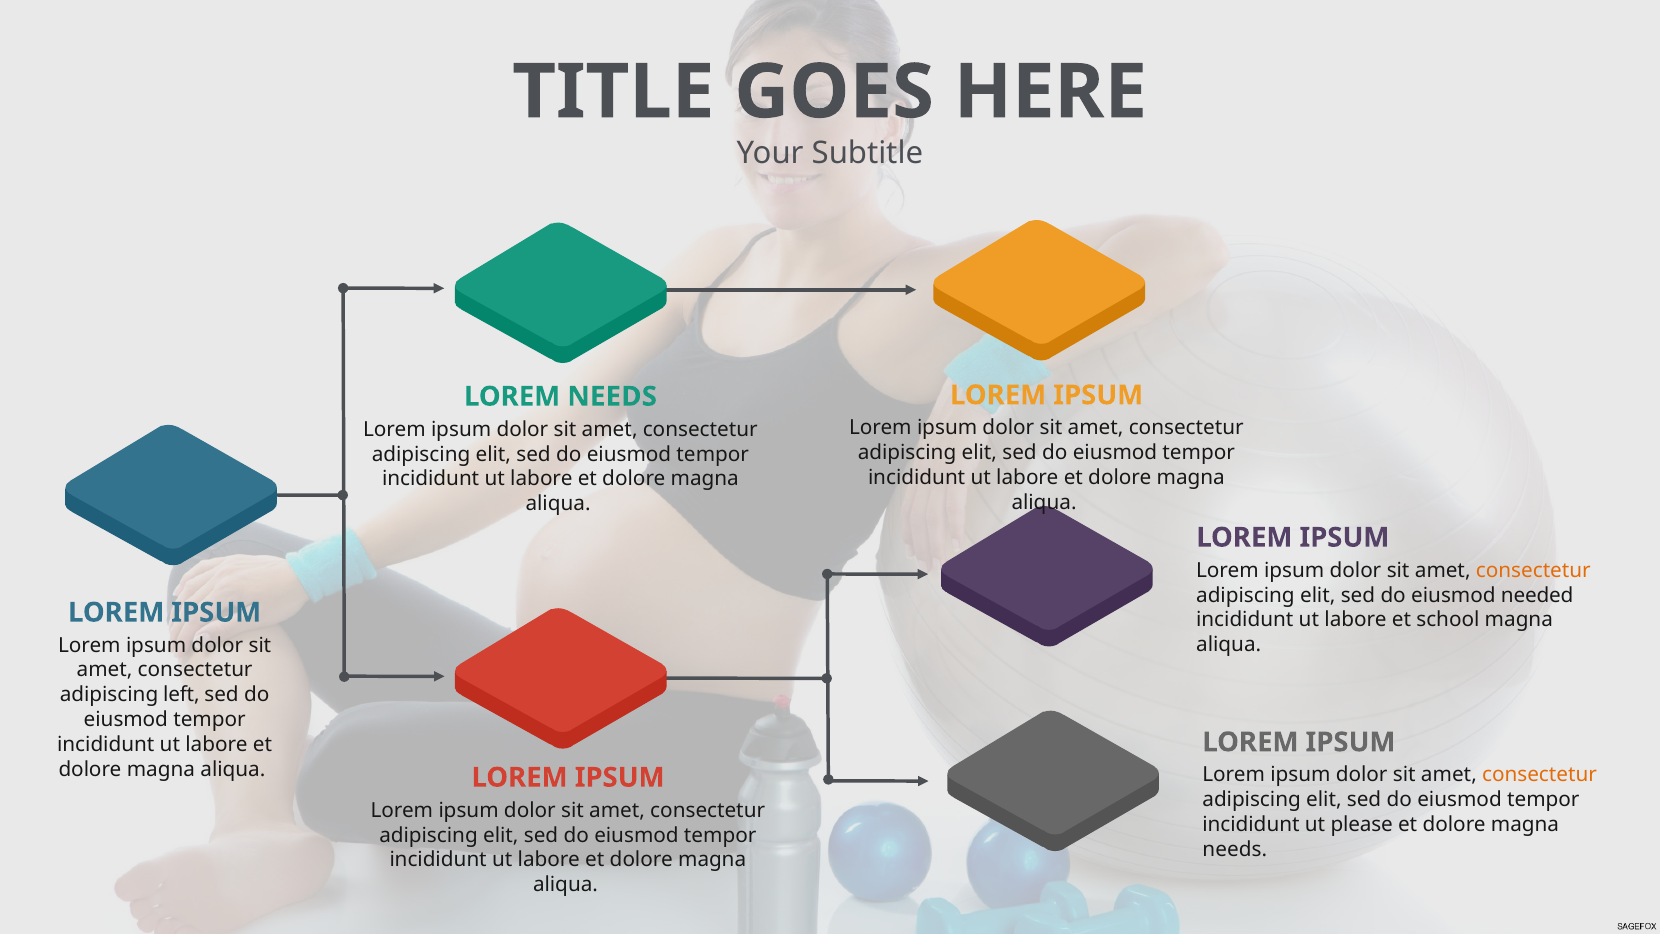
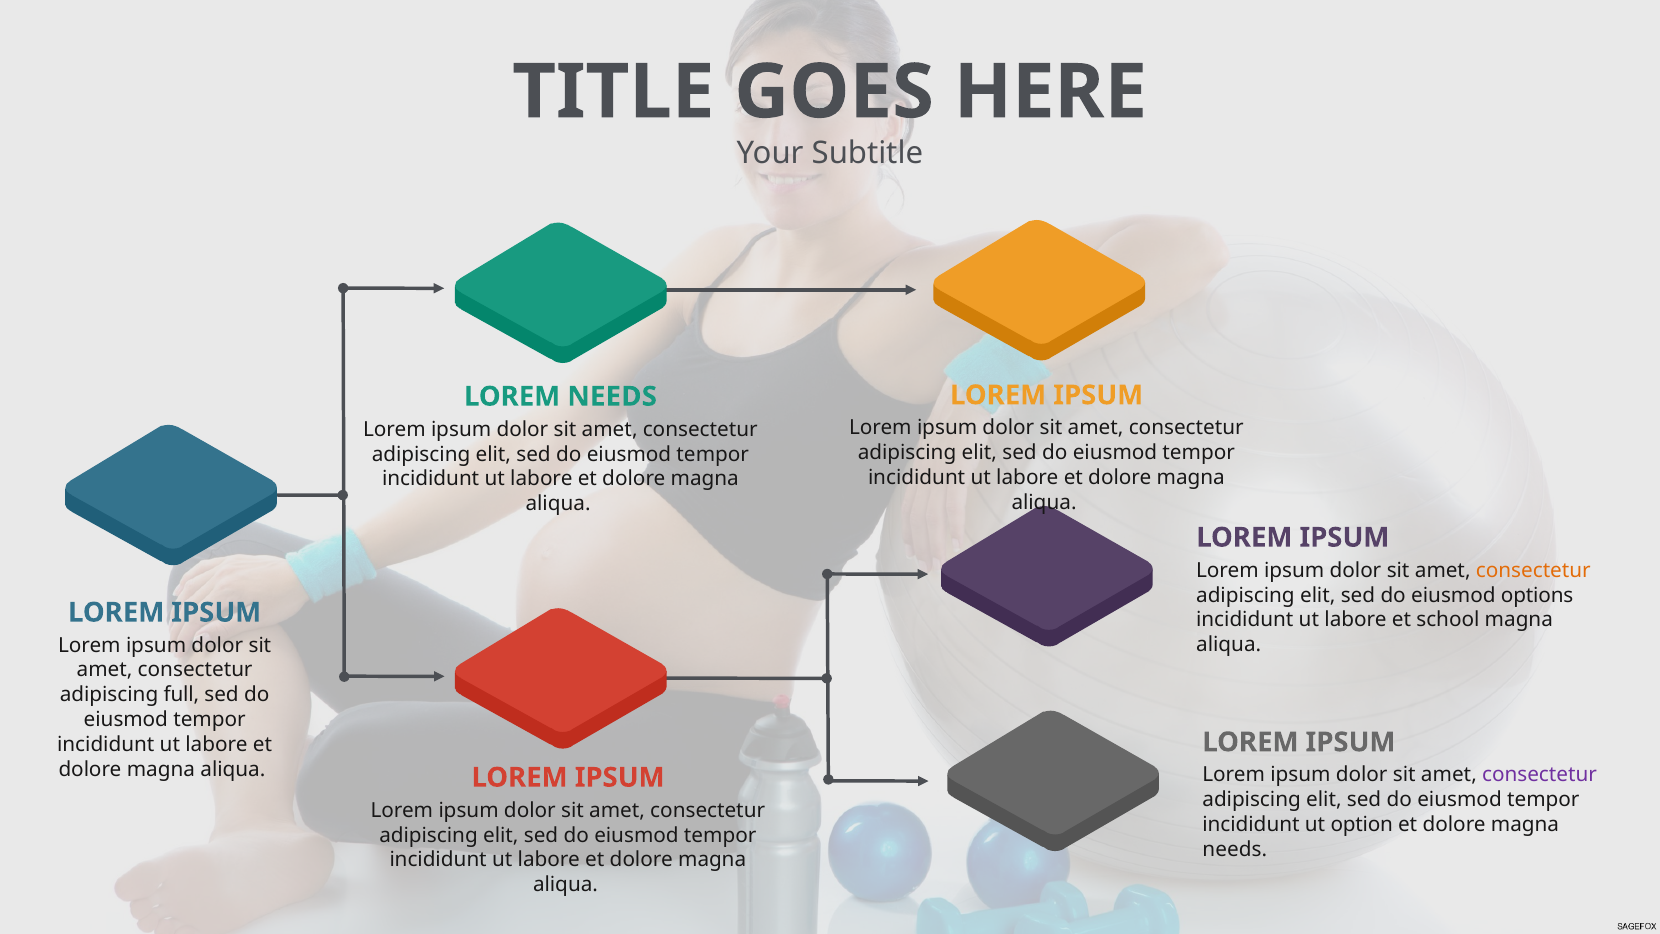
needed: needed -> options
left: left -> full
consectetur at (1540, 775) colour: orange -> purple
please: please -> option
